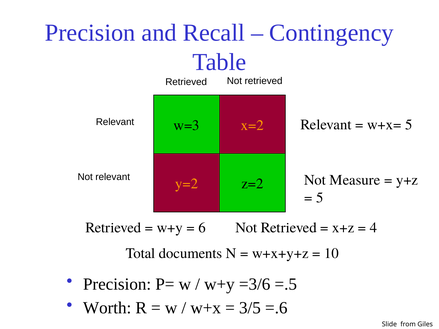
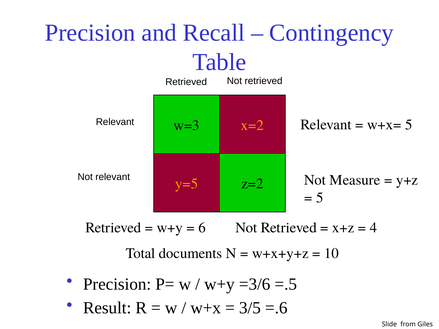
y=2: y=2 -> y=5
Worth: Worth -> Result
